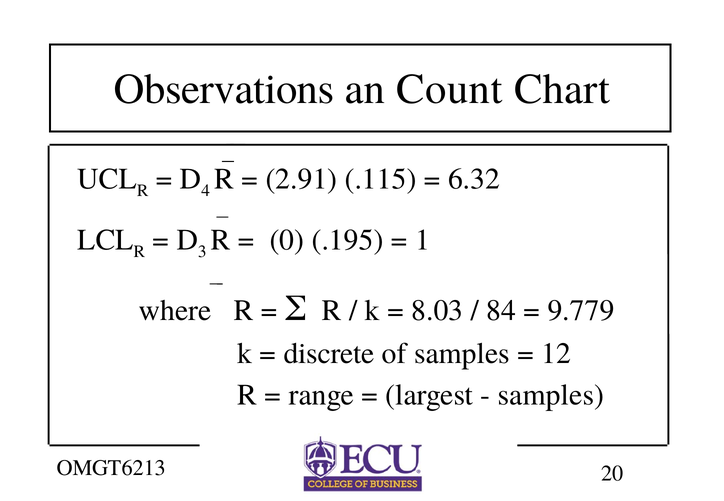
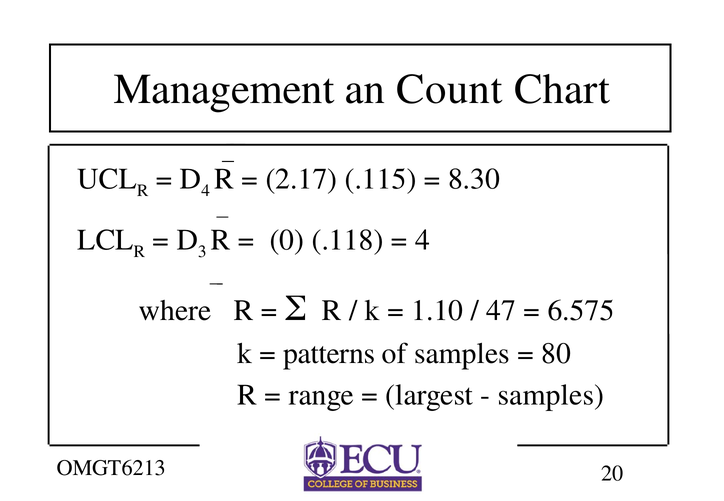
Observations: Observations -> Management
2.91: 2.91 -> 2.17
6.32: 6.32 -> 8.30
.195: .195 -> .118
1 at (422, 240): 1 -> 4
8.03: 8.03 -> 1.10
84: 84 -> 47
9.779: 9.779 -> 6.575
discrete: discrete -> patterns
12: 12 -> 80
